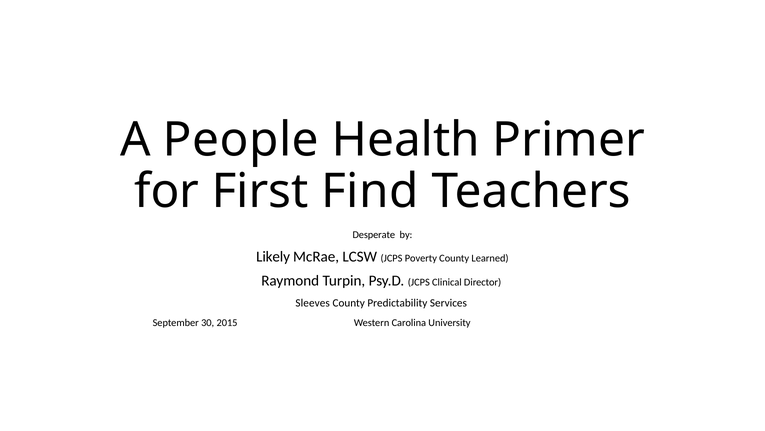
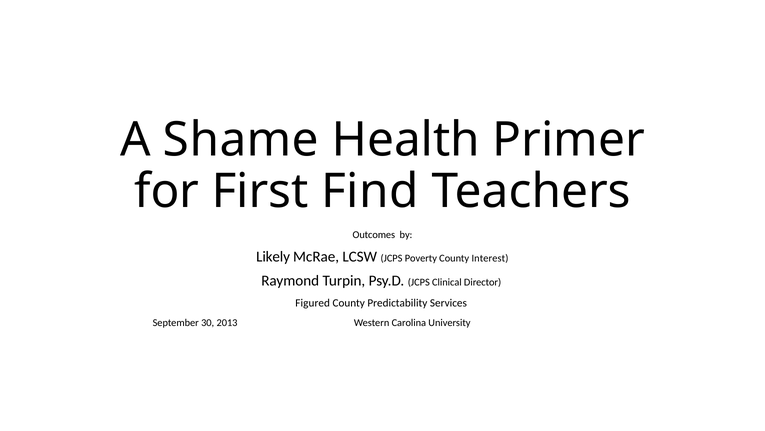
People: People -> Shame
Desperate: Desperate -> Outcomes
Learned: Learned -> Interest
Sleeves: Sleeves -> Figured
2015: 2015 -> 2013
